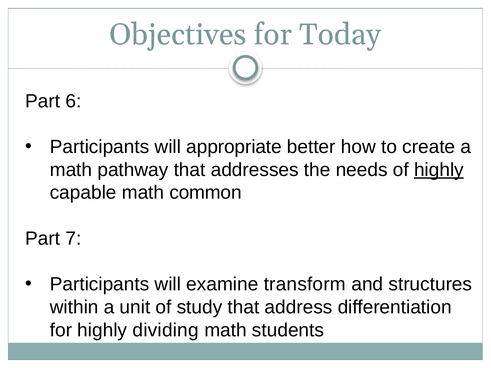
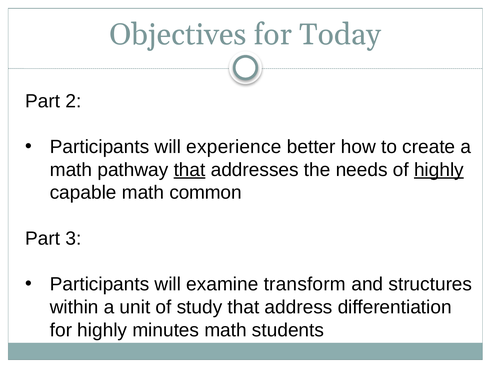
6: 6 -> 2
appropriate: appropriate -> experience
that at (190, 170) underline: none -> present
7: 7 -> 3
dividing: dividing -> minutes
